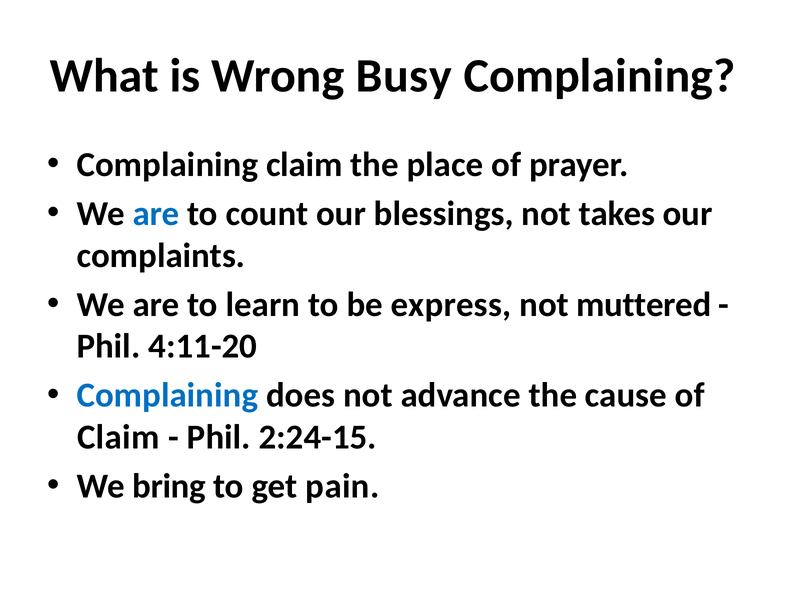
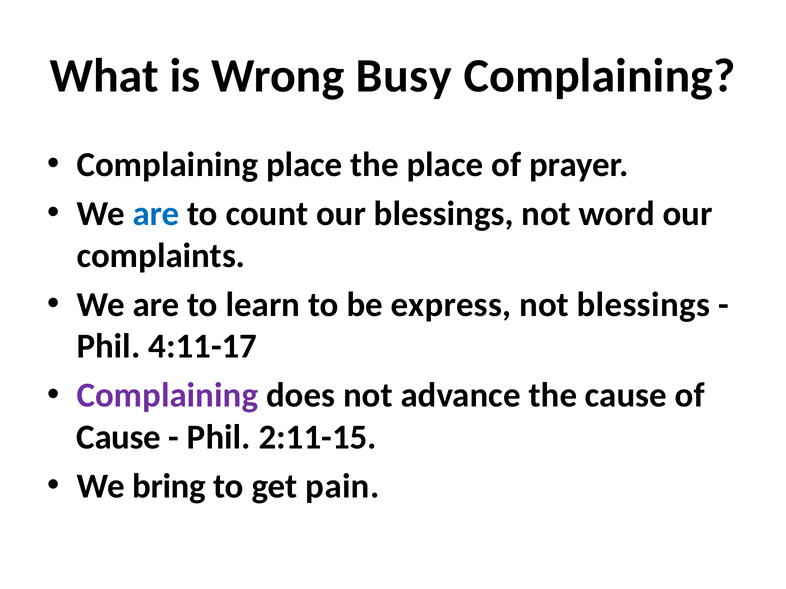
Complaining claim: claim -> place
takes: takes -> word
not muttered: muttered -> blessings
4:11-20: 4:11-20 -> 4:11-17
Complaining at (167, 396) colour: blue -> purple
Claim at (118, 438): Claim -> Cause
2:24-15: 2:24-15 -> 2:11-15
